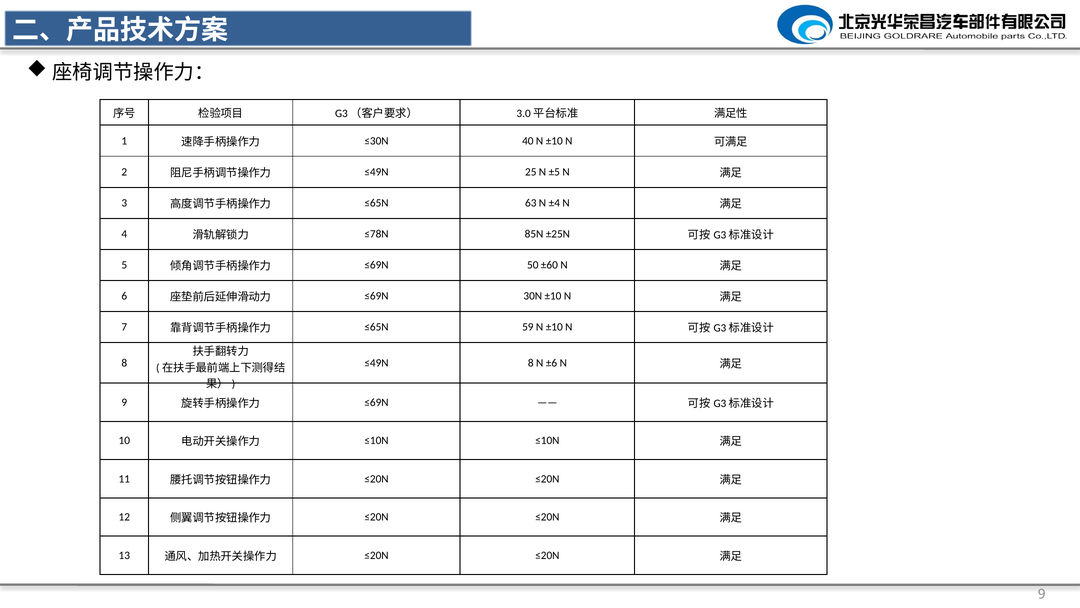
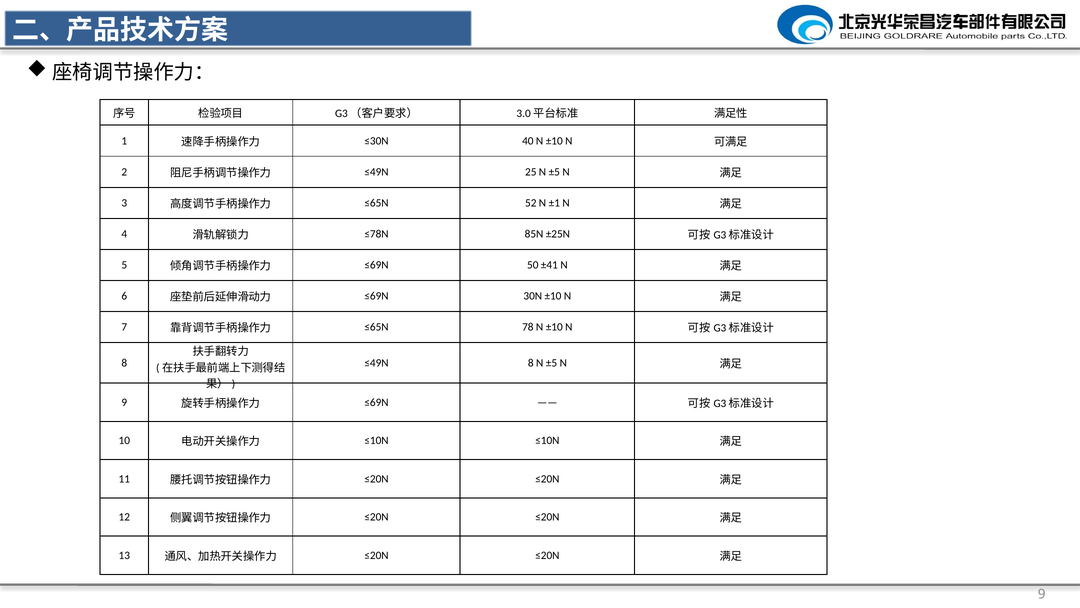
63: 63 -> 52
±4: ±4 -> ±1
±60: ±60 -> ±41
59: 59 -> 78
8 N ±6: ±6 -> ±5
